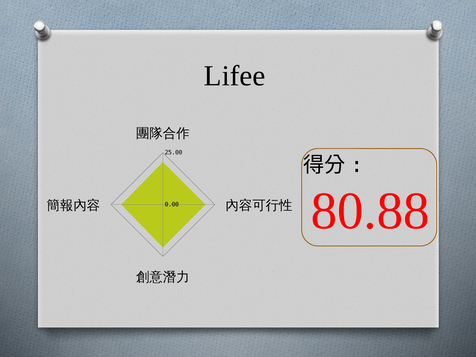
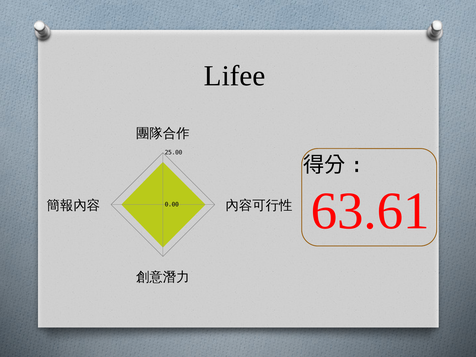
80.88: 80.88 -> 63.61
